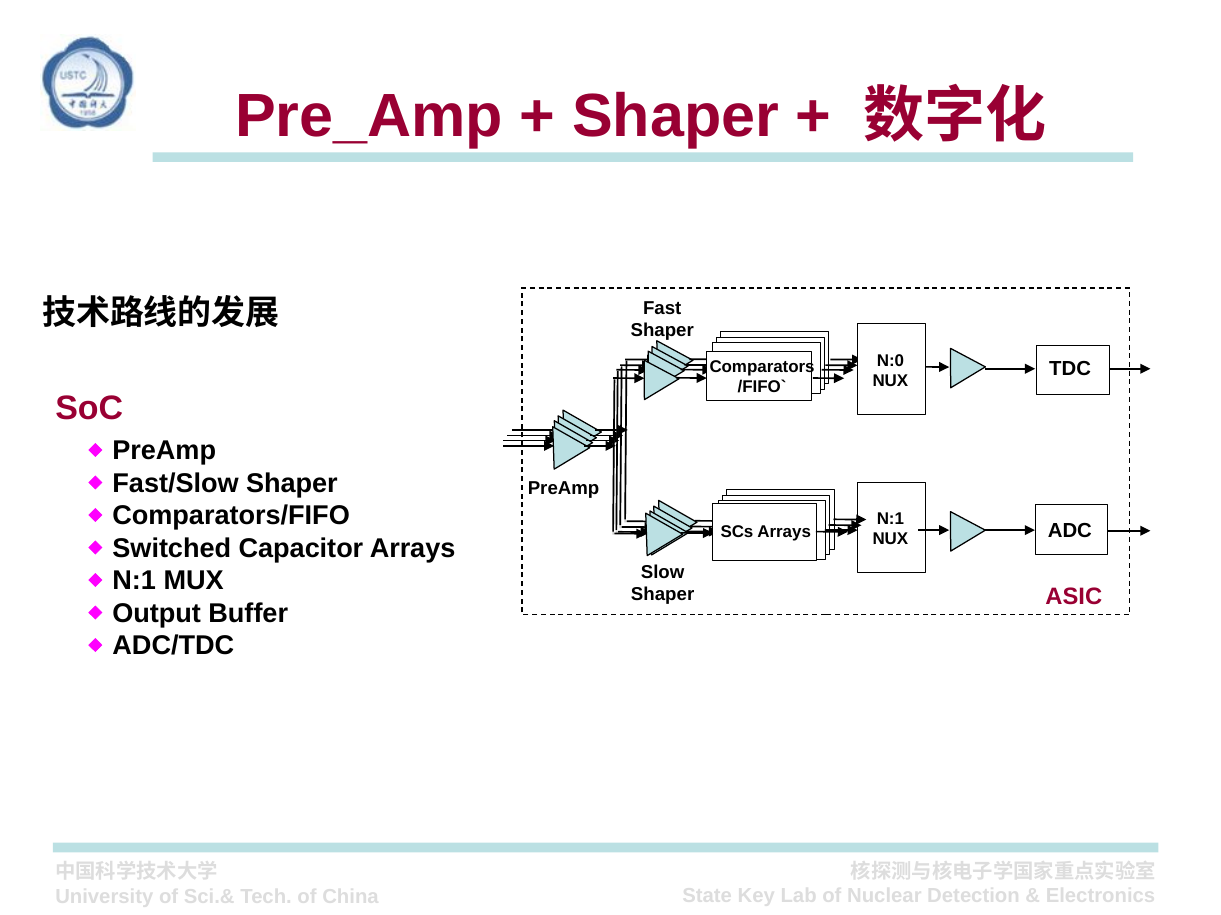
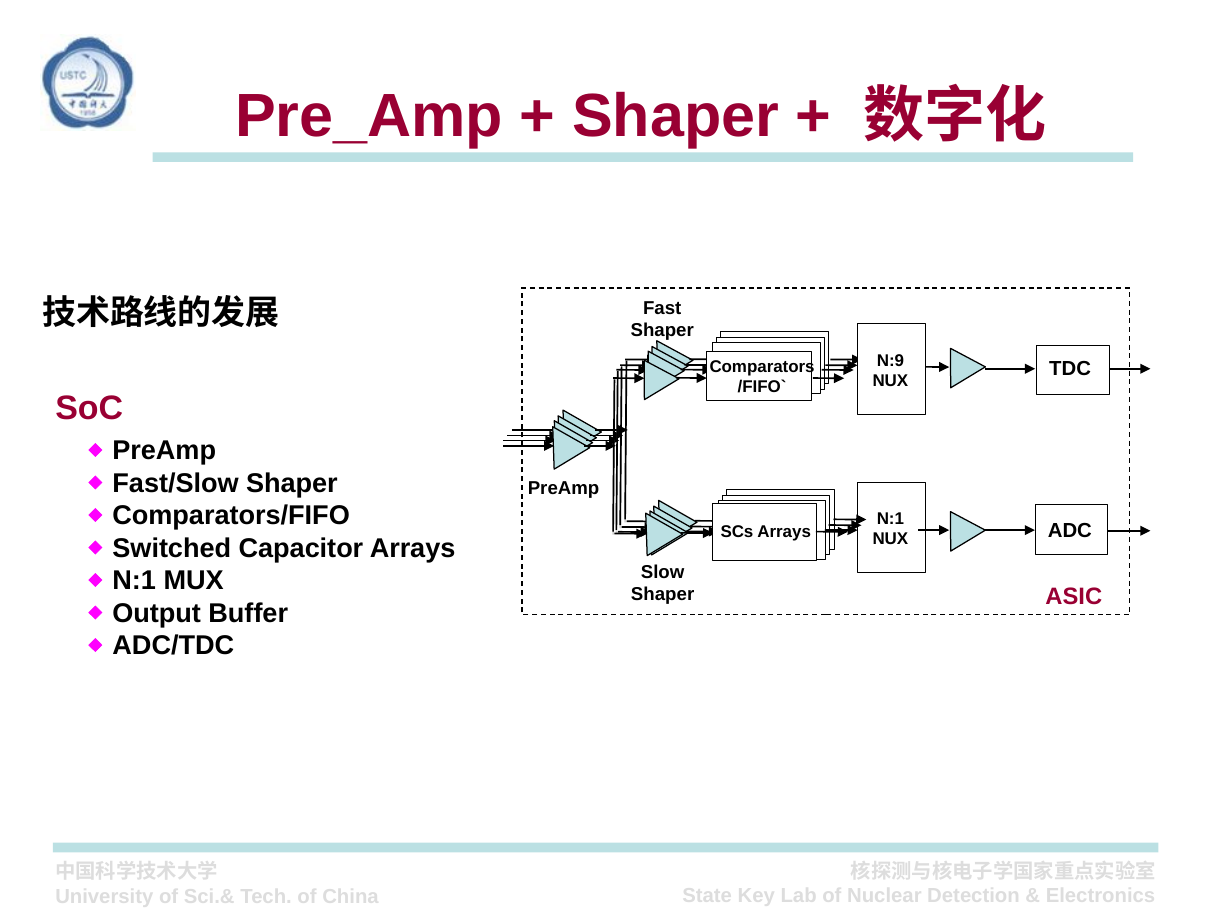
N:0: N:0 -> N:9
